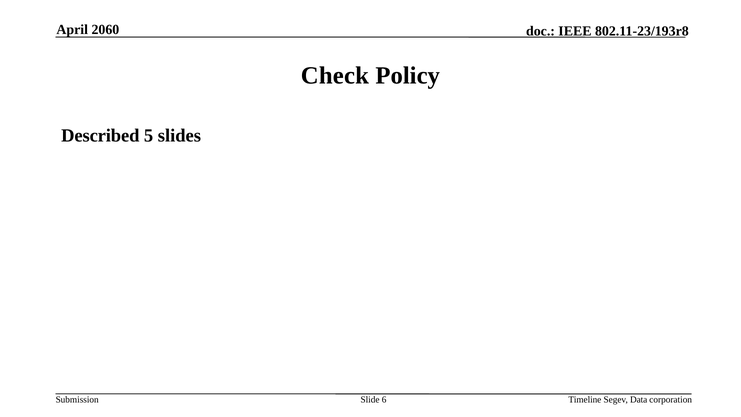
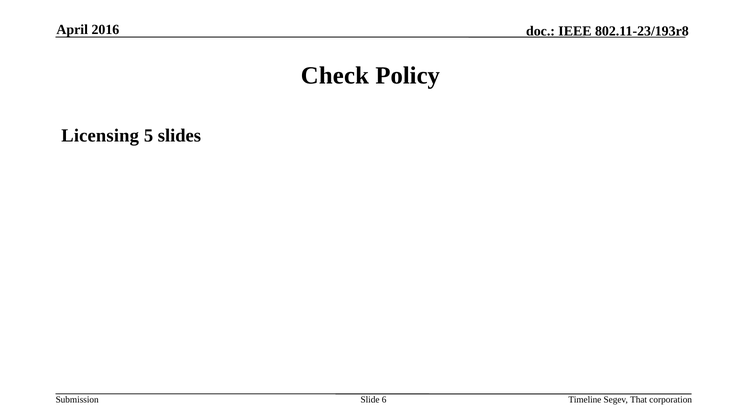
2060: 2060 -> 2016
Described: Described -> Licensing
Data: Data -> That
